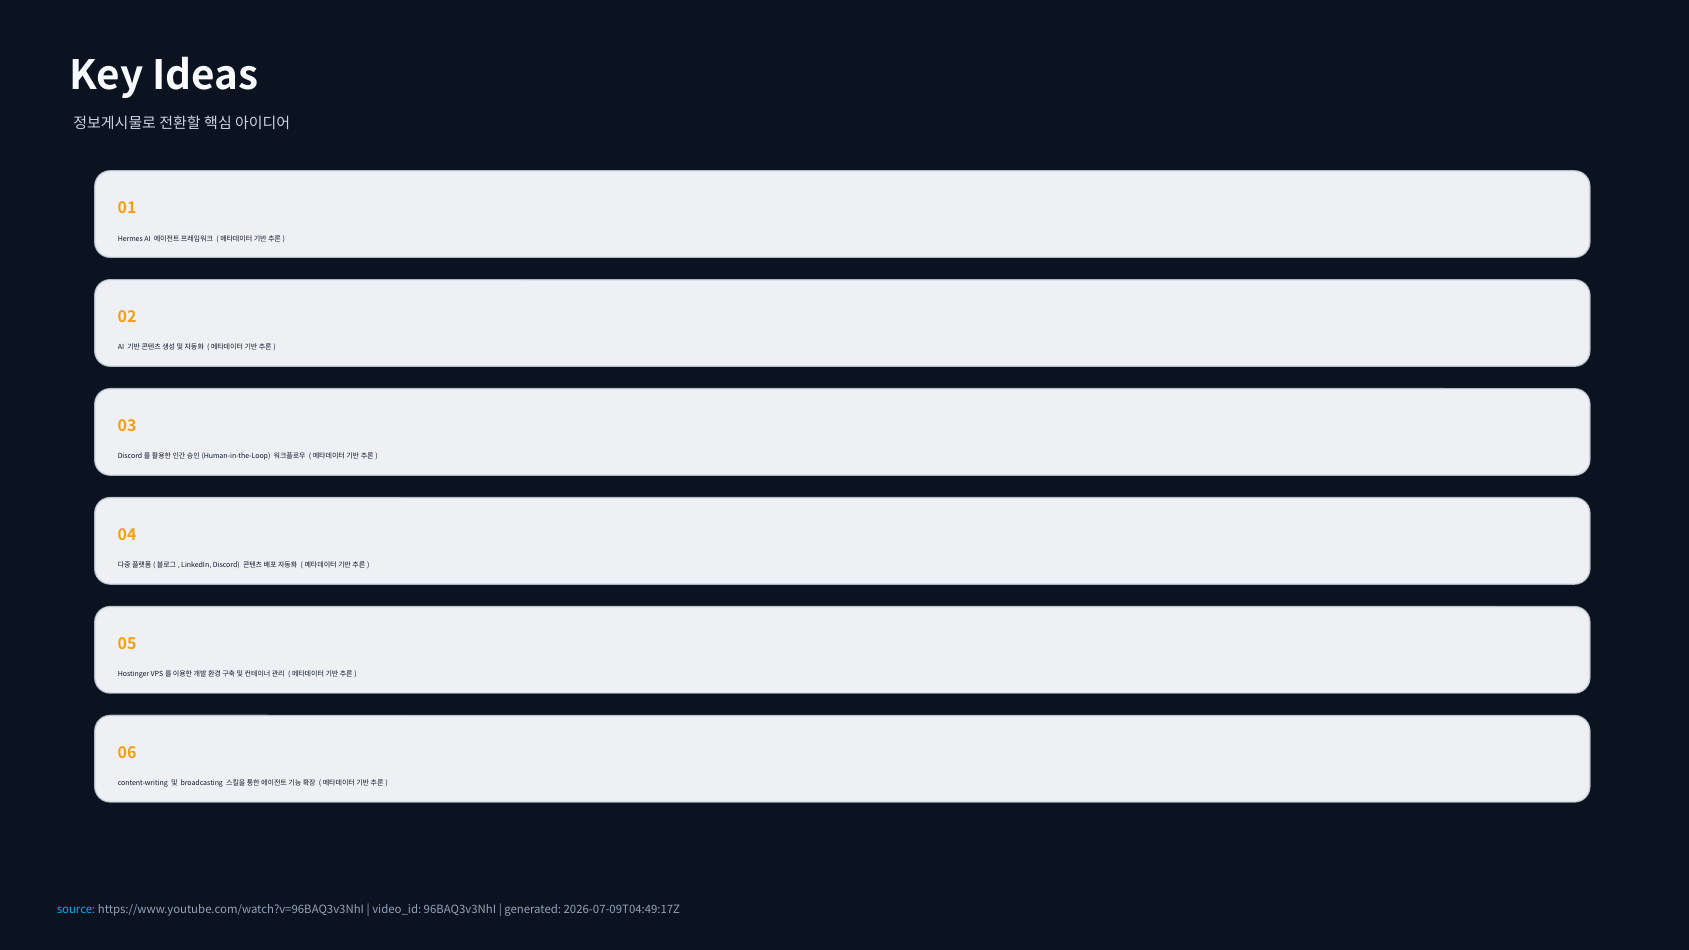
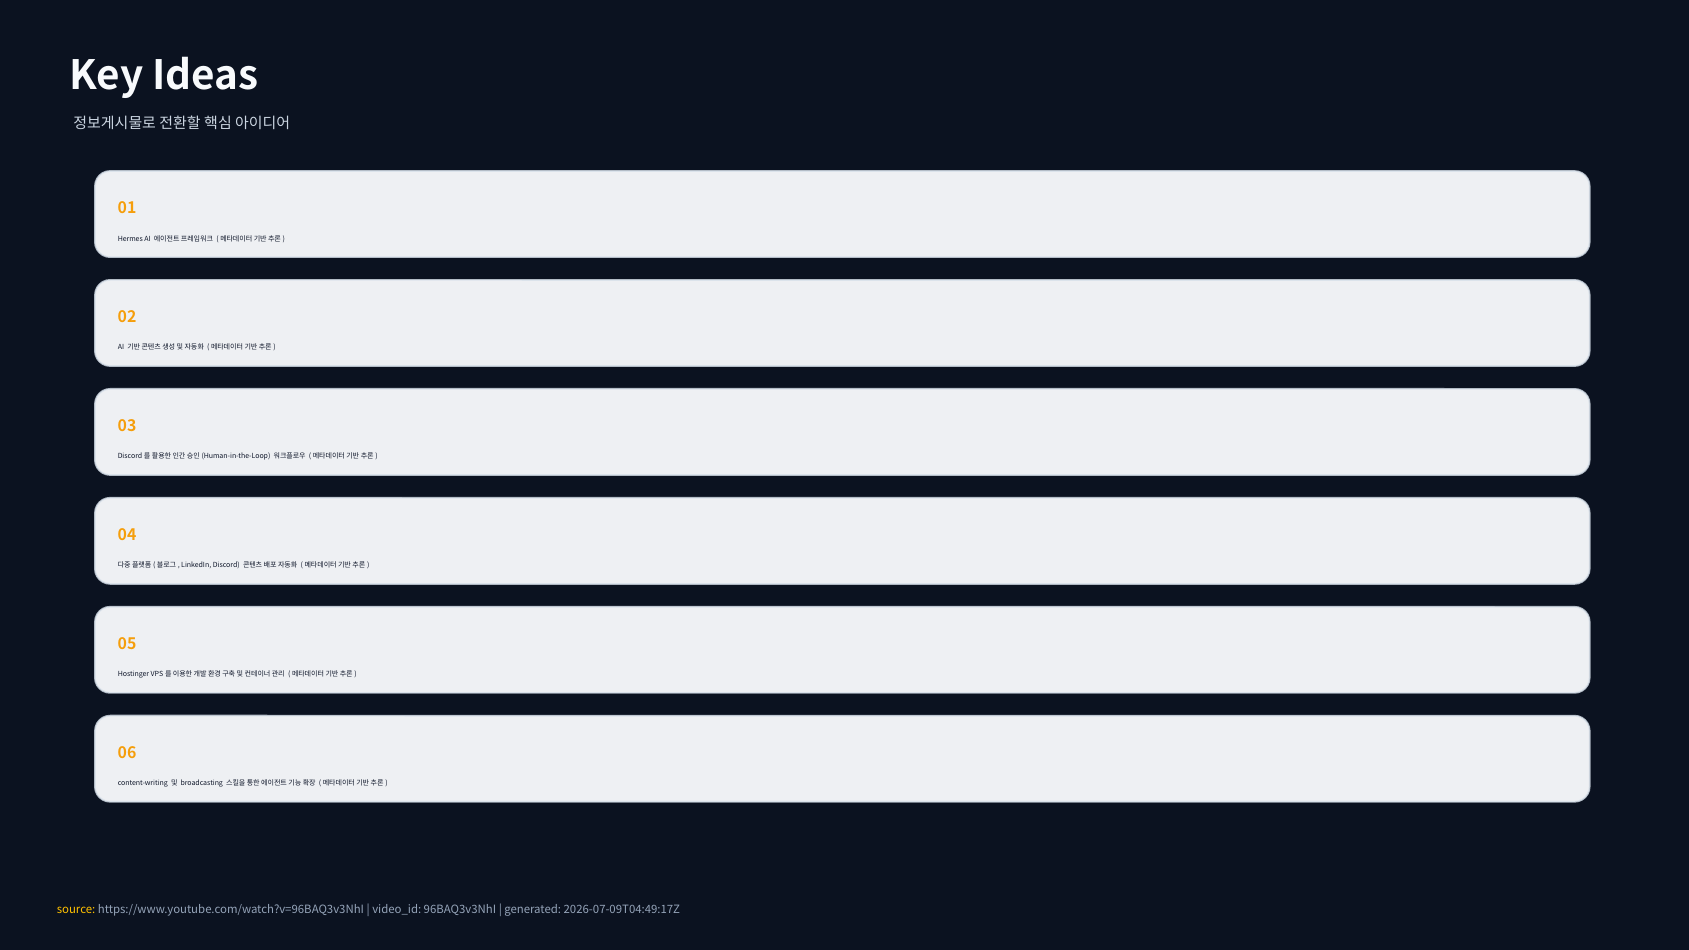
source colour: light blue -> yellow
